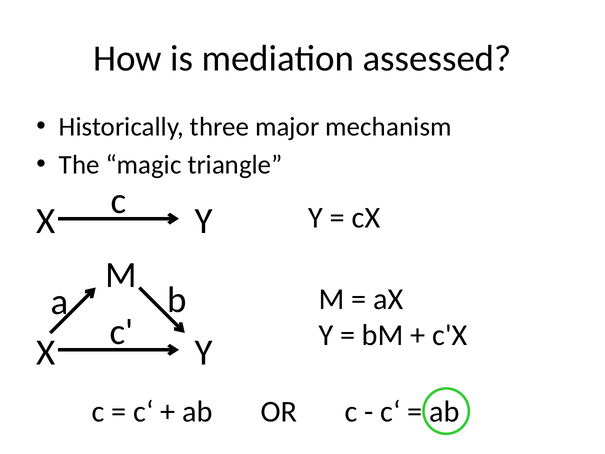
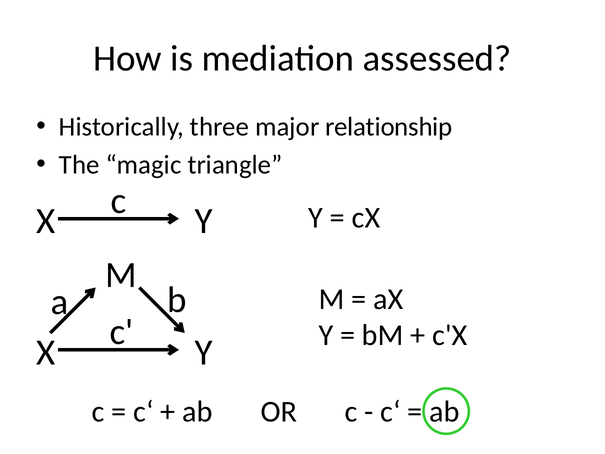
mechanism: mechanism -> relationship
